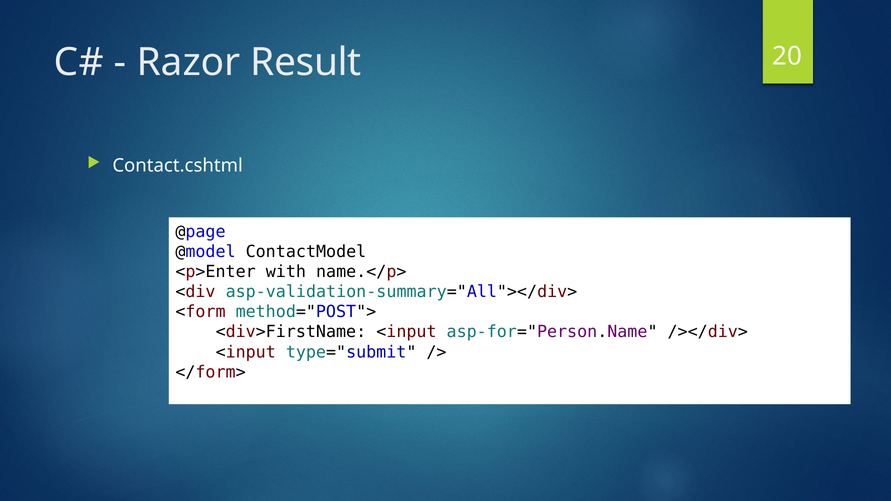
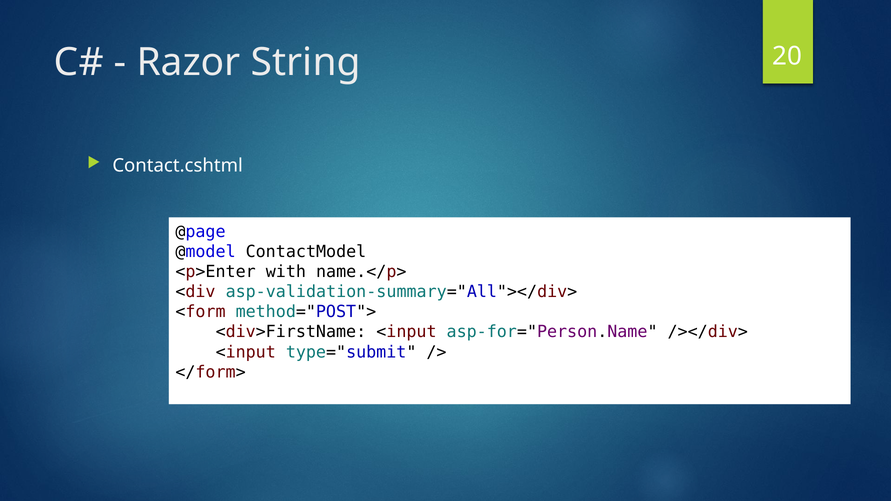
Result: Result -> String
